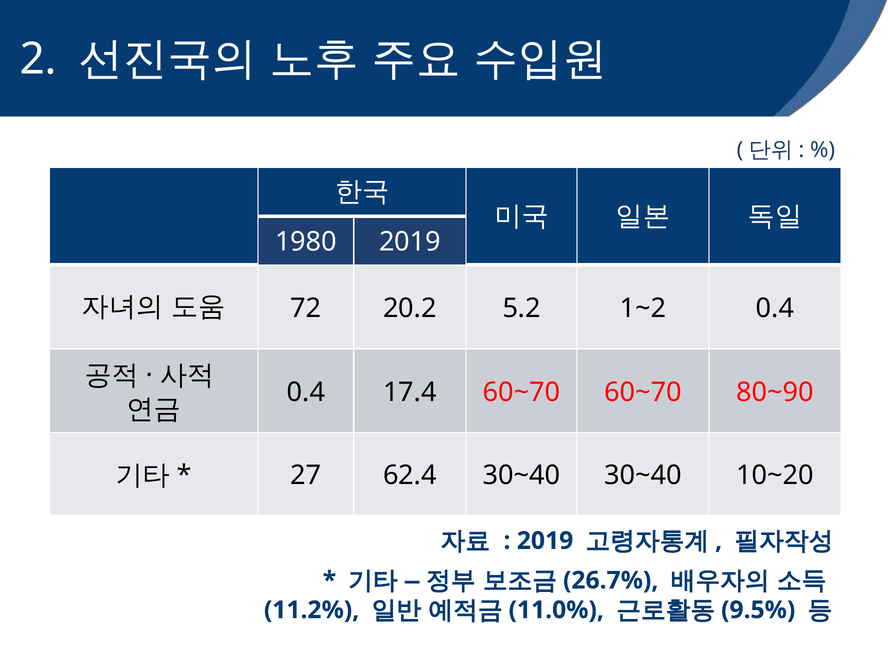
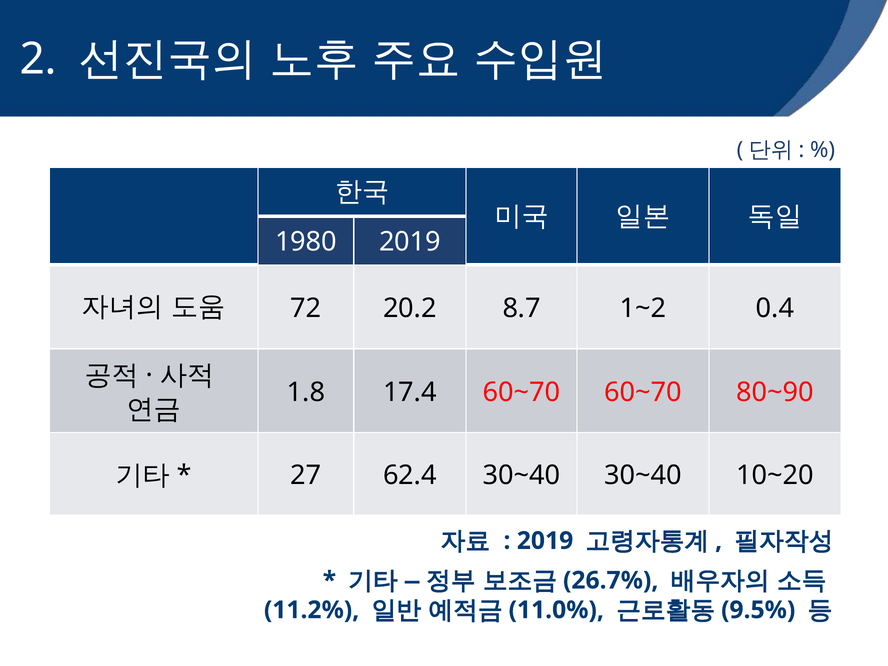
5.2: 5.2 -> 8.7
0.4 at (306, 392): 0.4 -> 1.8
